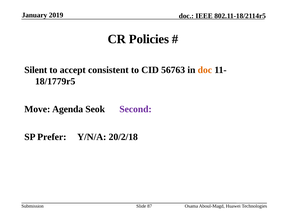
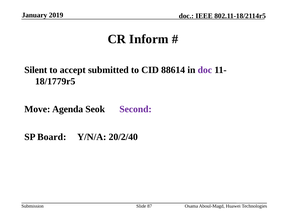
Policies: Policies -> Inform
consistent: consistent -> submitted
56763: 56763 -> 88614
doc at (205, 70) colour: orange -> purple
Prefer: Prefer -> Board
20/2/18: 20/2/18 -> 20/2/40
